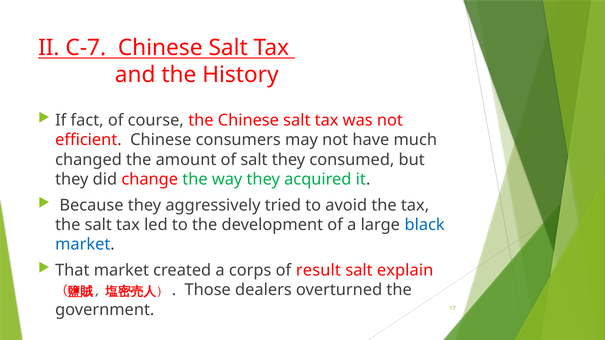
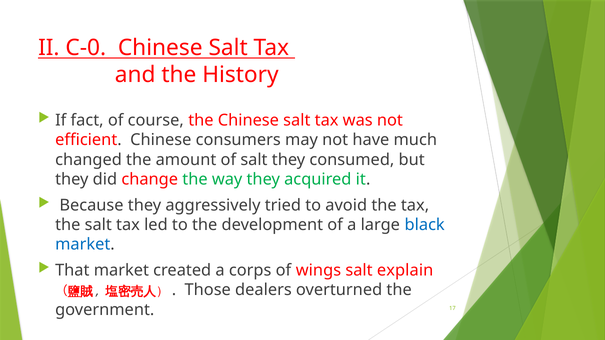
C-7: C-7 -> C-0
result: result -> wings
